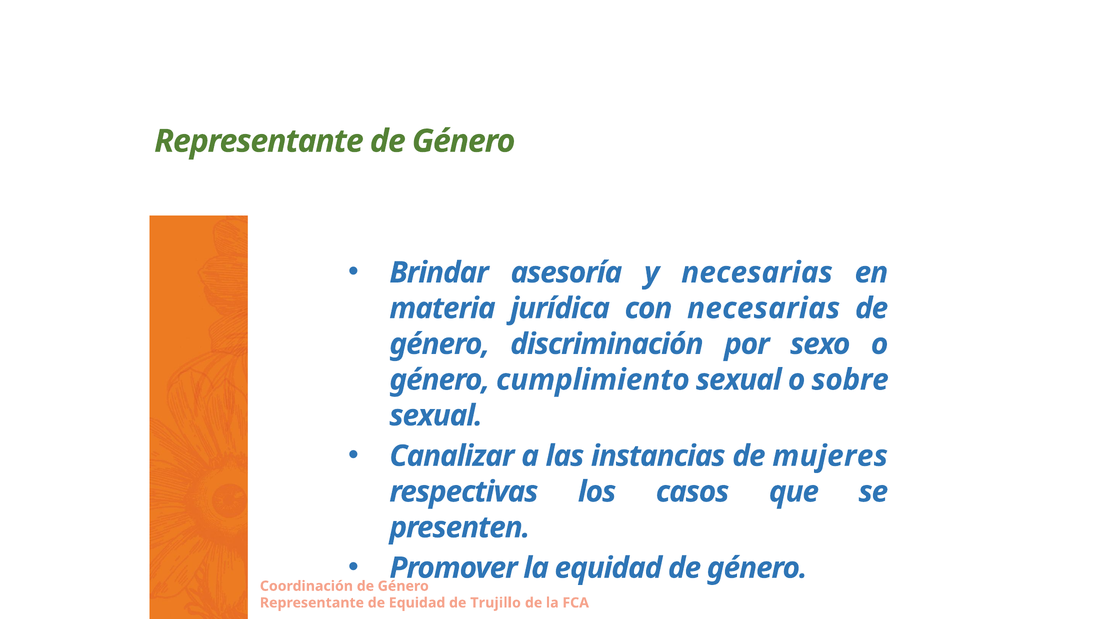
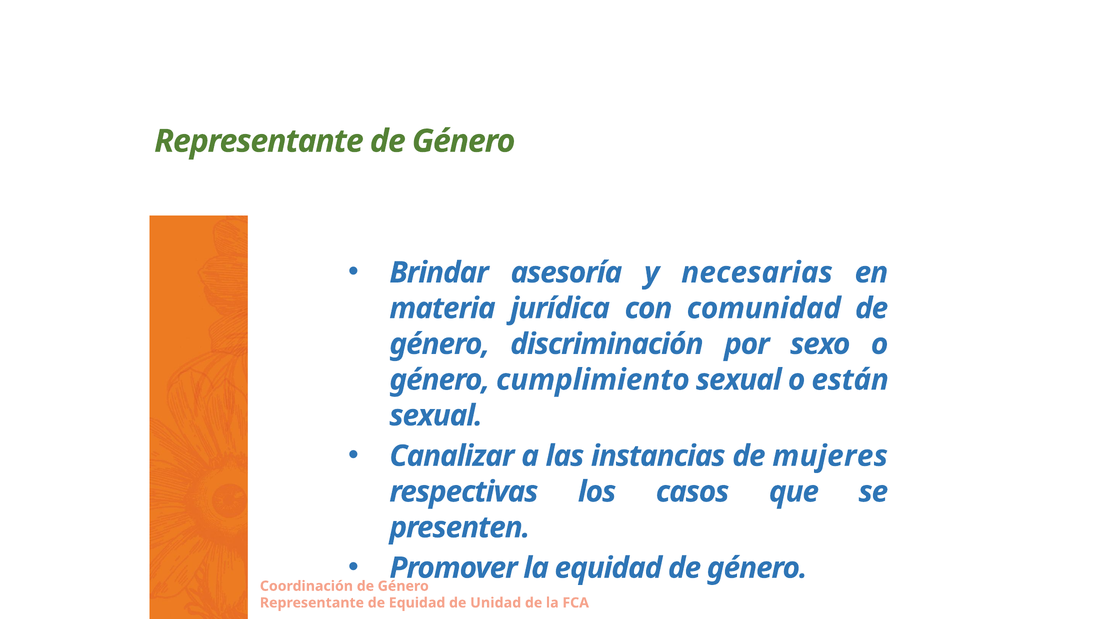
con necesarias: necesarias -> comunidad
sobre: sobre -> están
Trujillo: Trujillo -> Unidad
